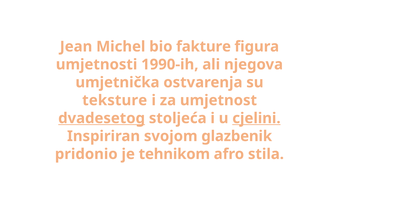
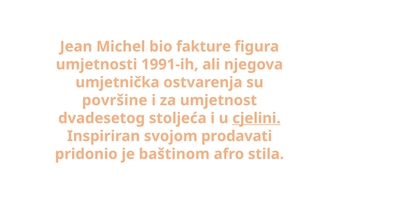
1990-ih: 1990-ih -> 1991-ih
teksture: teksture -> površine
dvadesetog underline: present -> none
glazbenik: glazbenik -> prodavati
tehnikom: tehnikom -> baštinom
